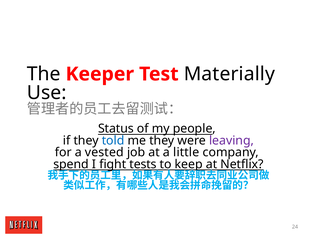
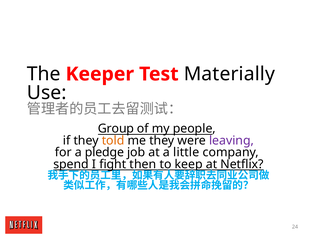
Status: Status -> Group
told colour: blue -> orange
vested: vested -> pledge
tests: tests -> then
